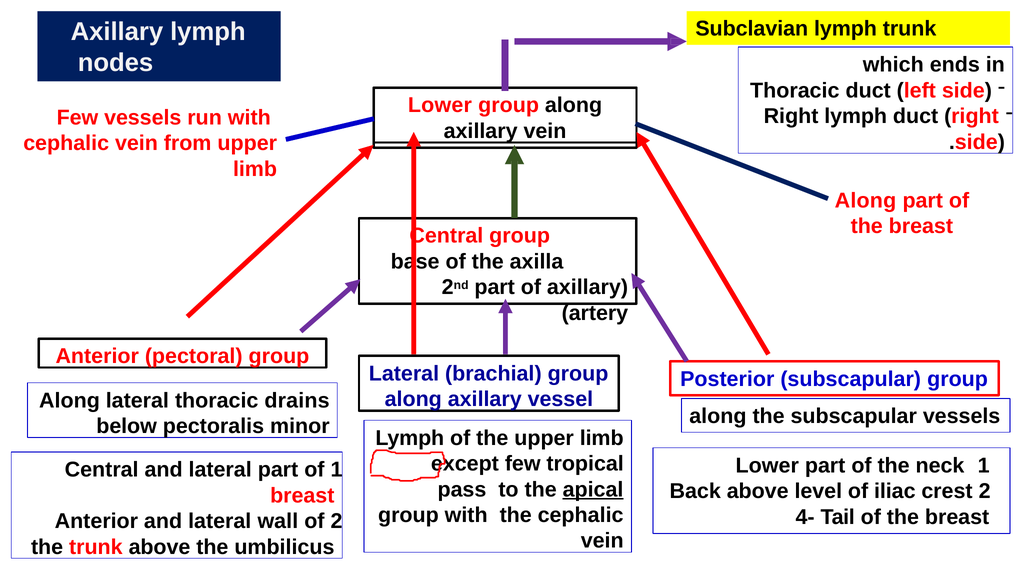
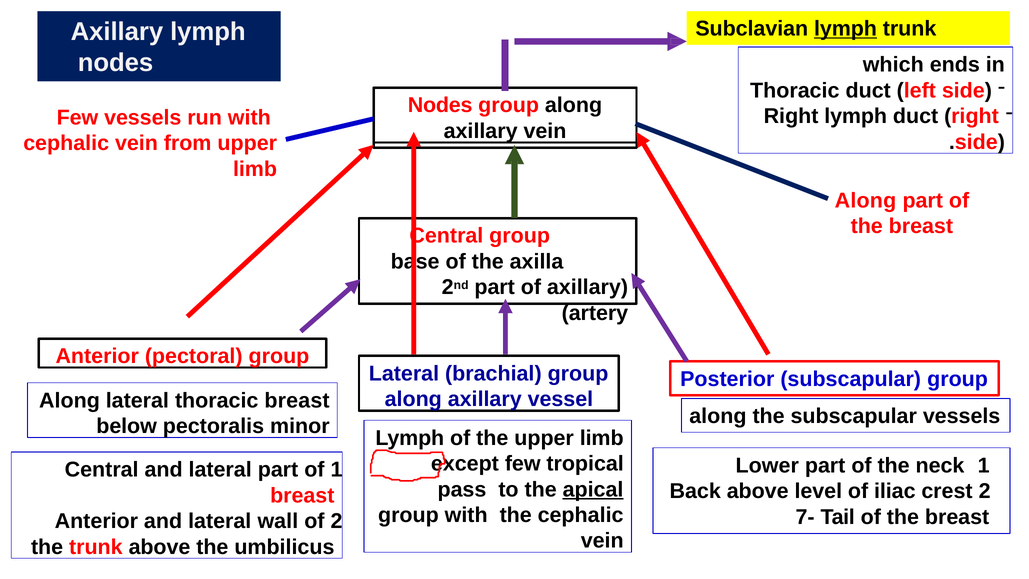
lymph at (845, 29) underline: none -> present
Lower at (440, 105): Lower -> Nodes
thoracic drains: drains -> breast
4-: 4- -> 7-
